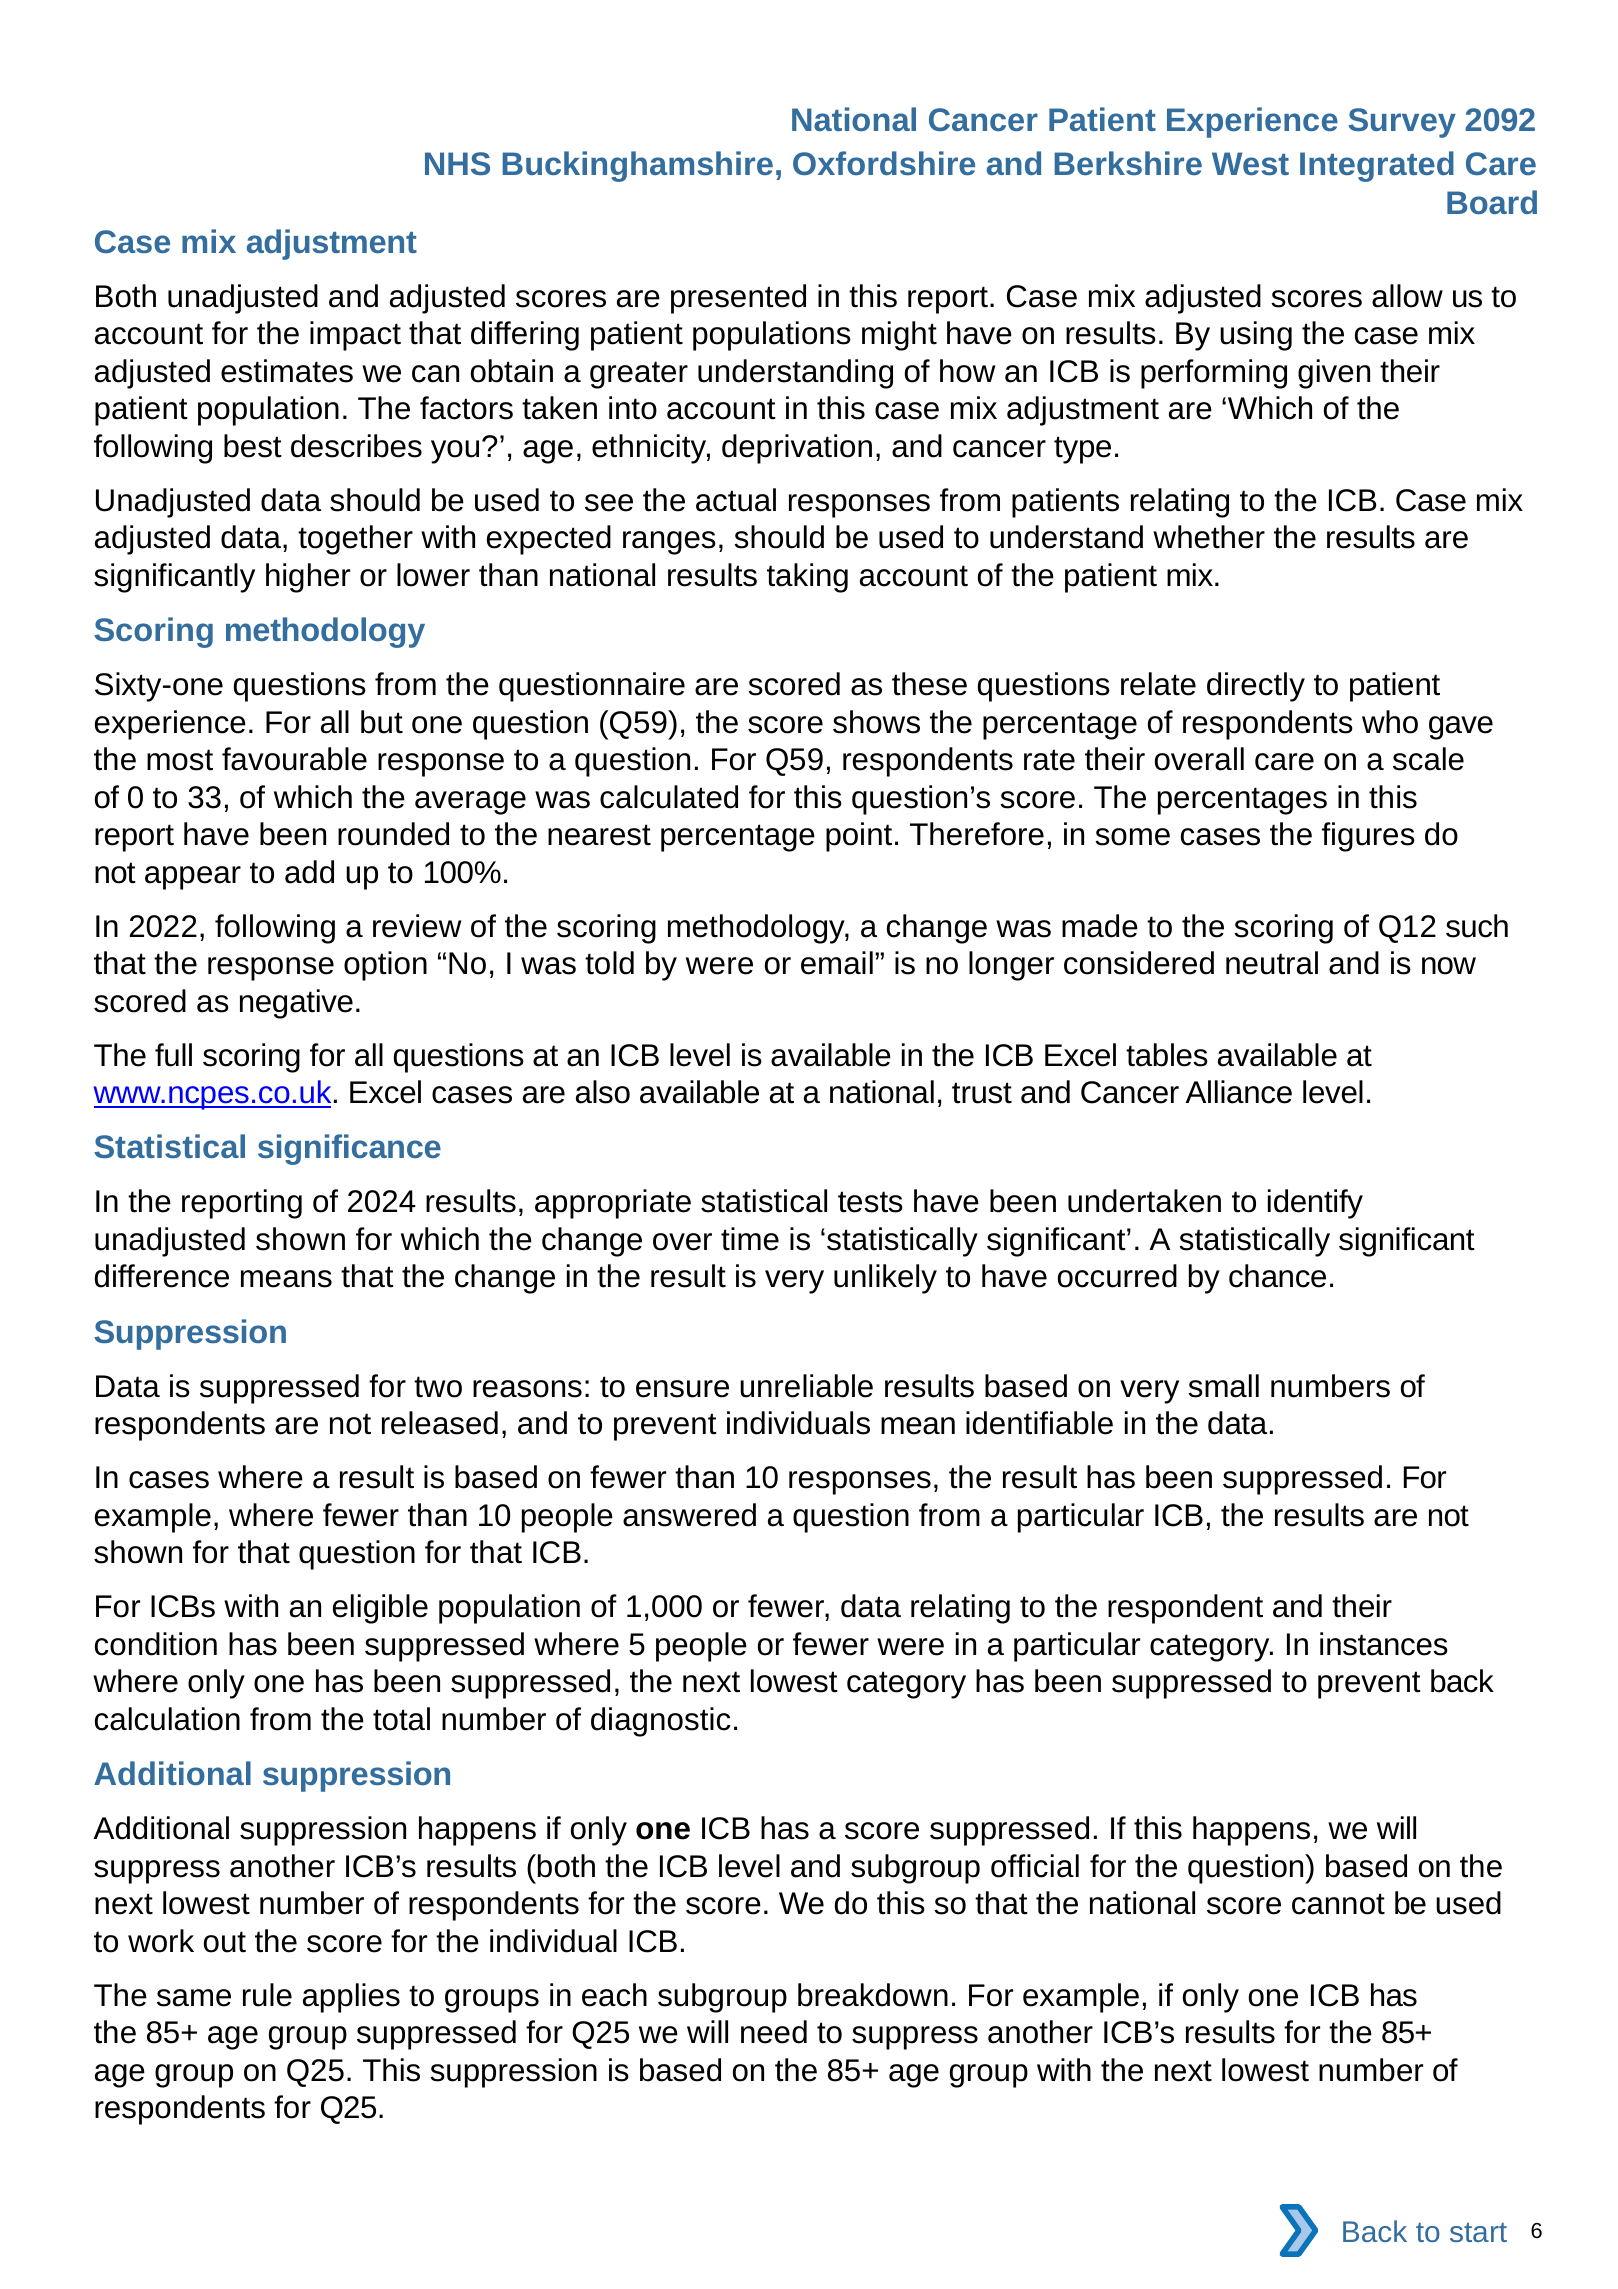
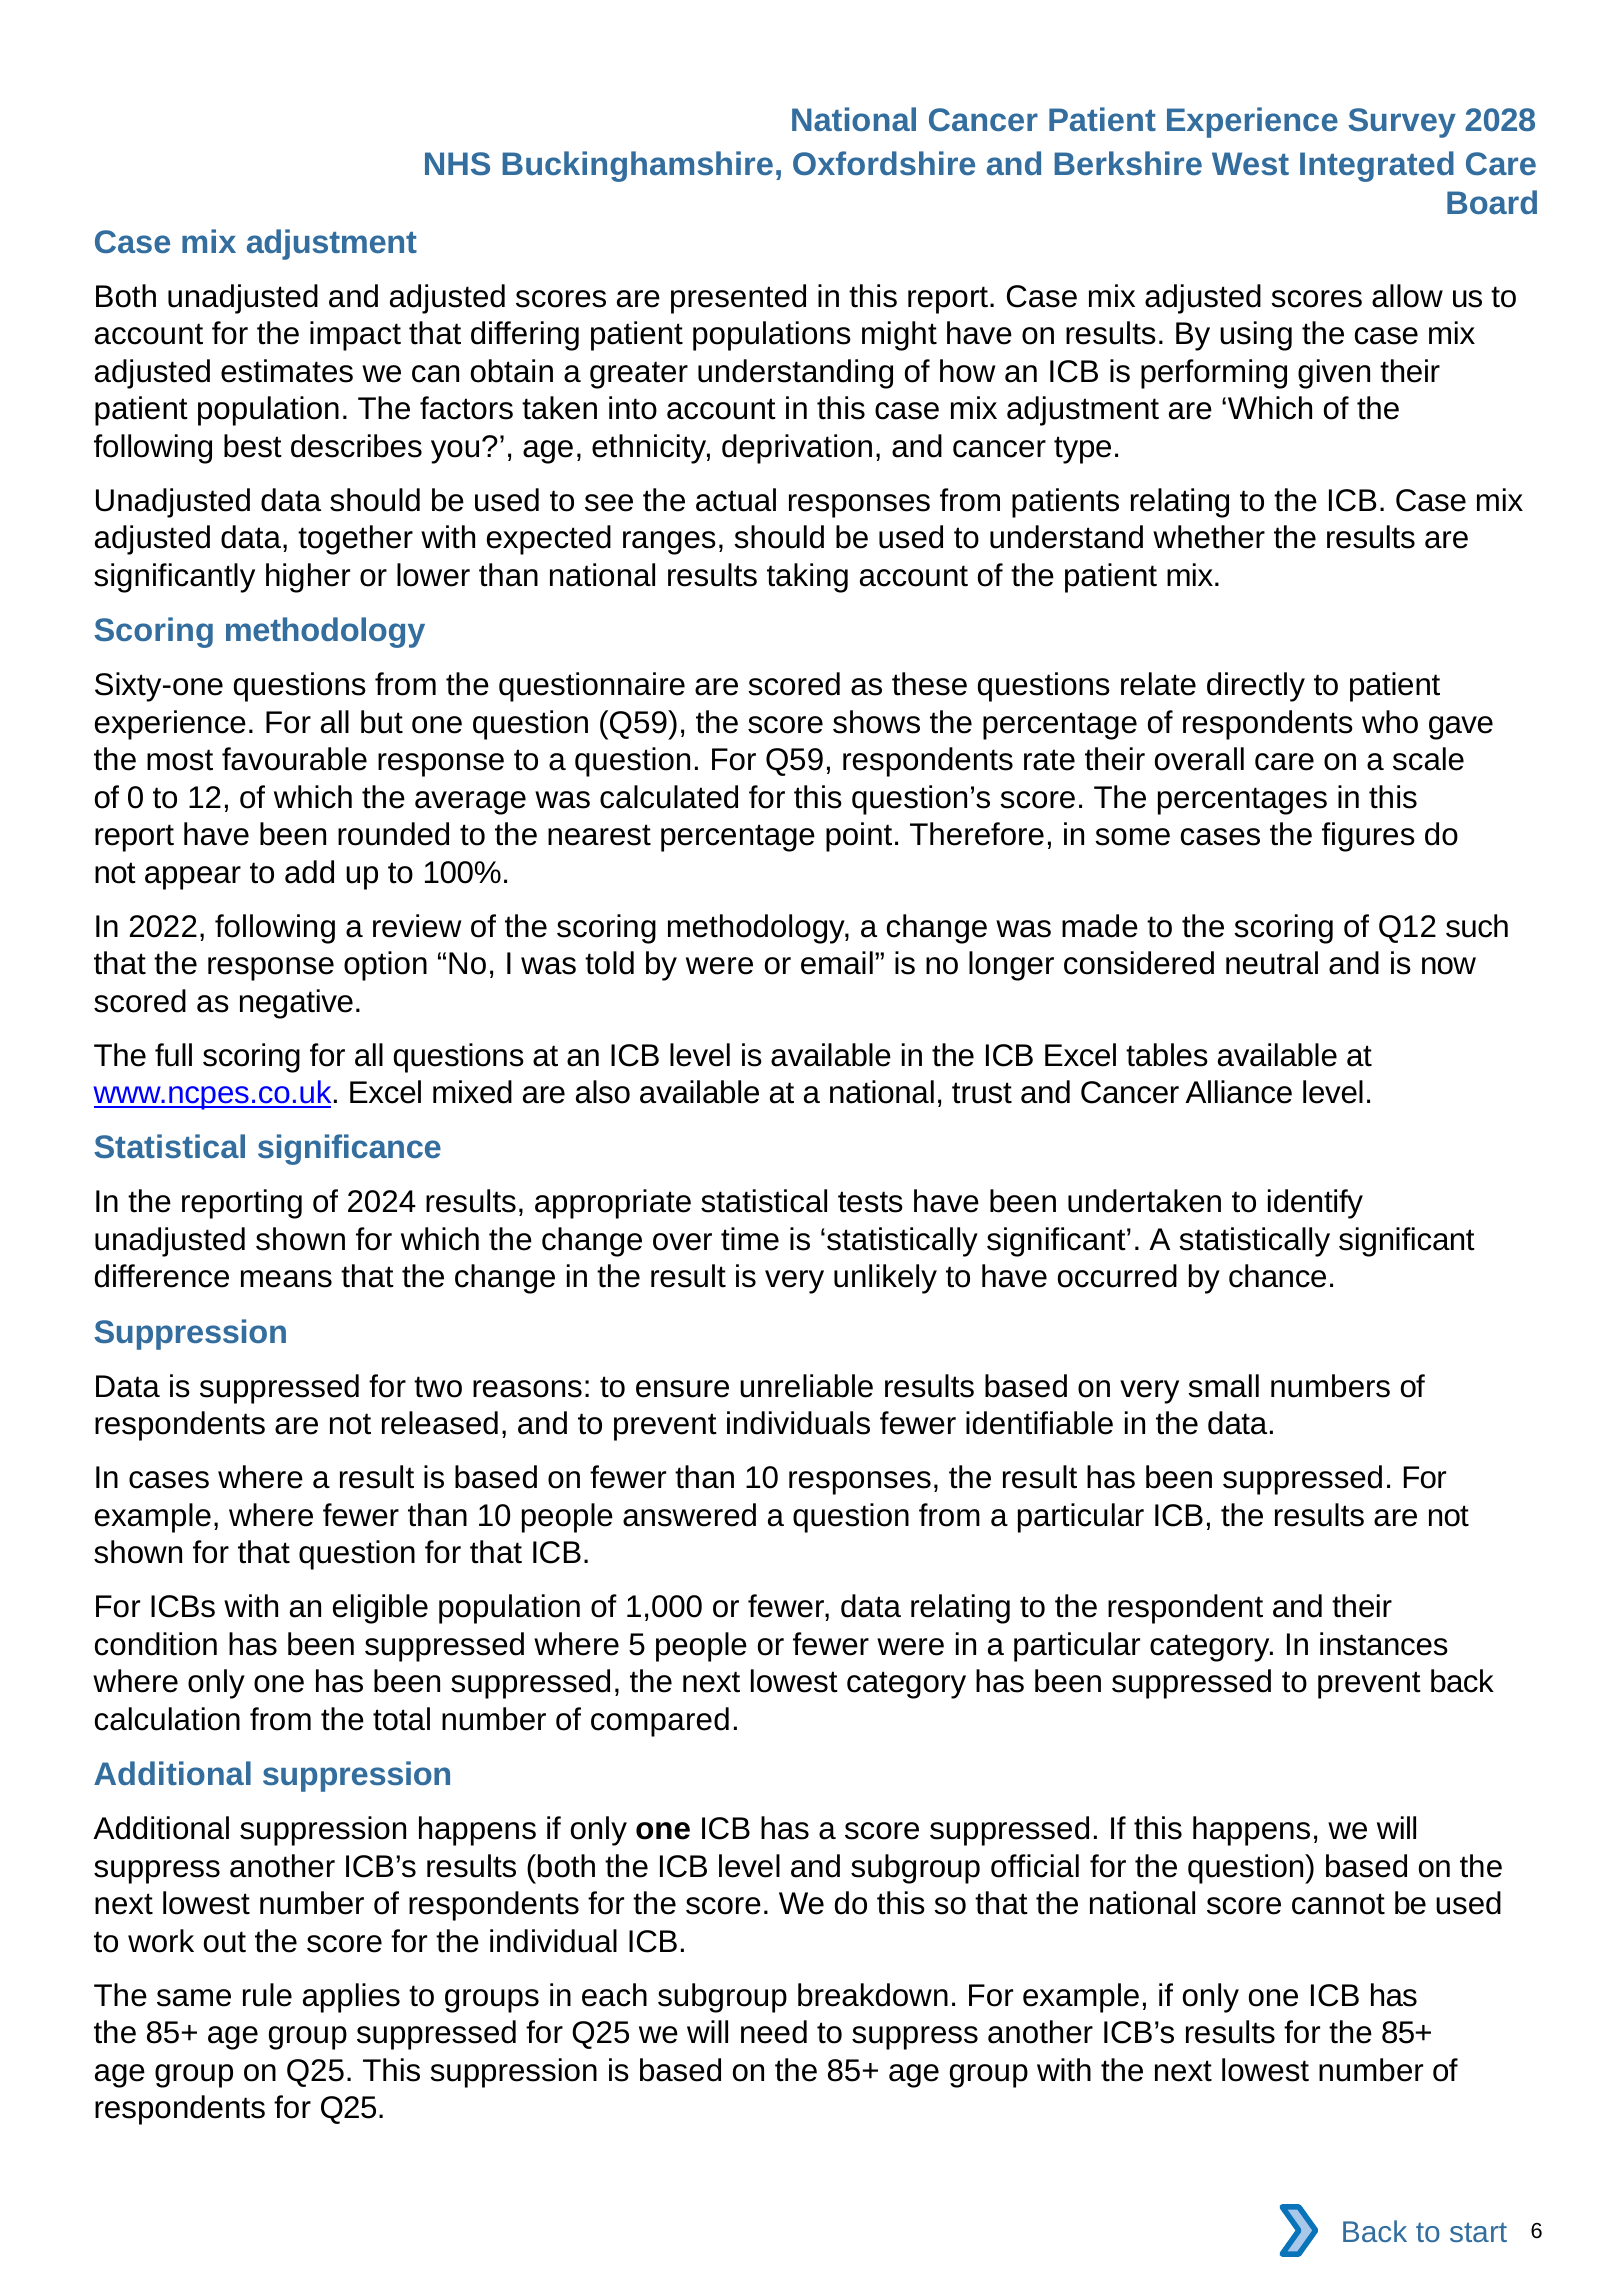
2092: 2092 -> 2028
33: 33 -> 12
Excel cases: cases -> mixed
individuals mean: mean -> fewer
diagnostic: diagnostic -> compared
